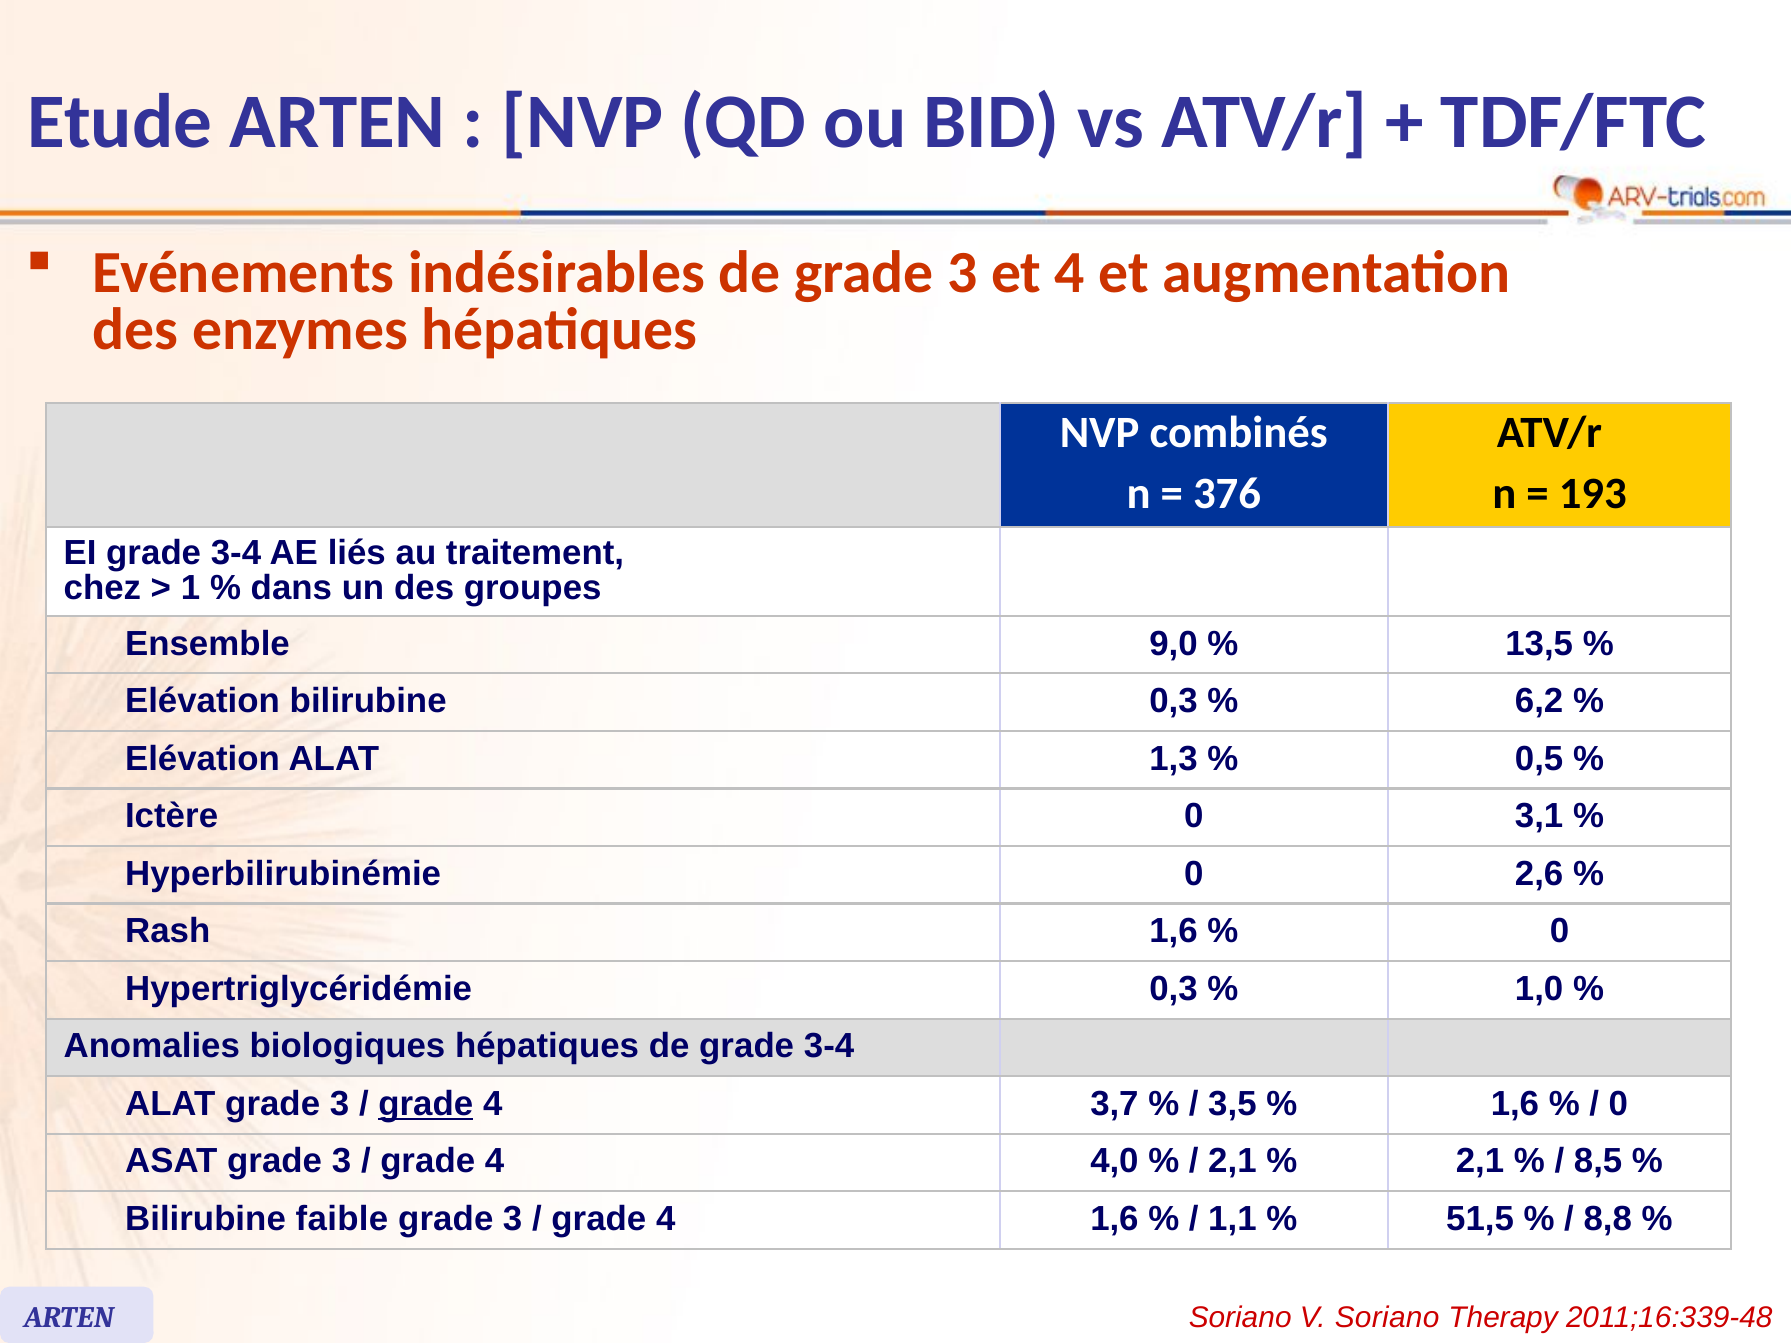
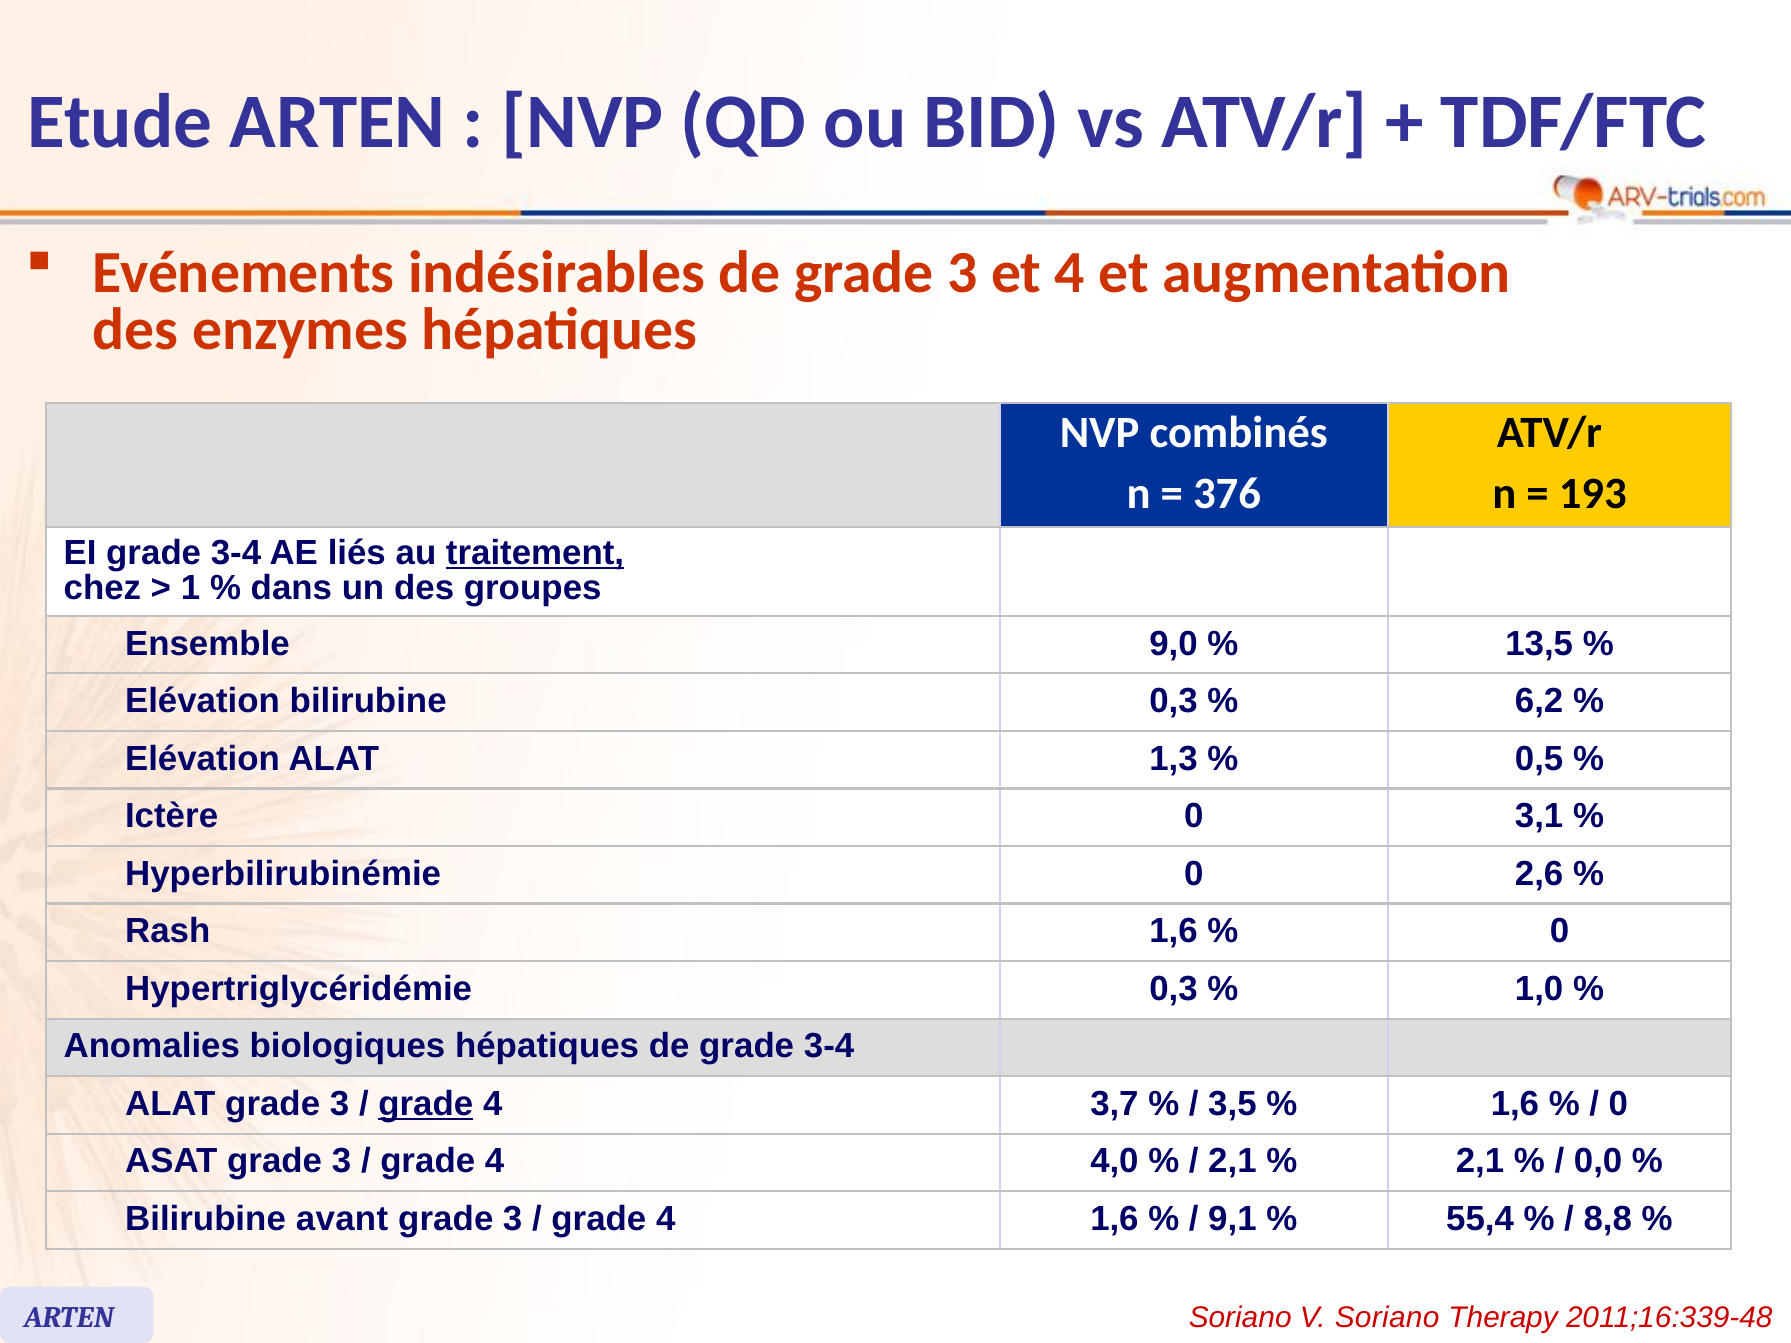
traitement underline: none -> present
8,5: 8,5 -> 0,0
faible: faible -> avant
1,1: 1,1 -> 9,1
51,5: 51,5 -> 55,4
